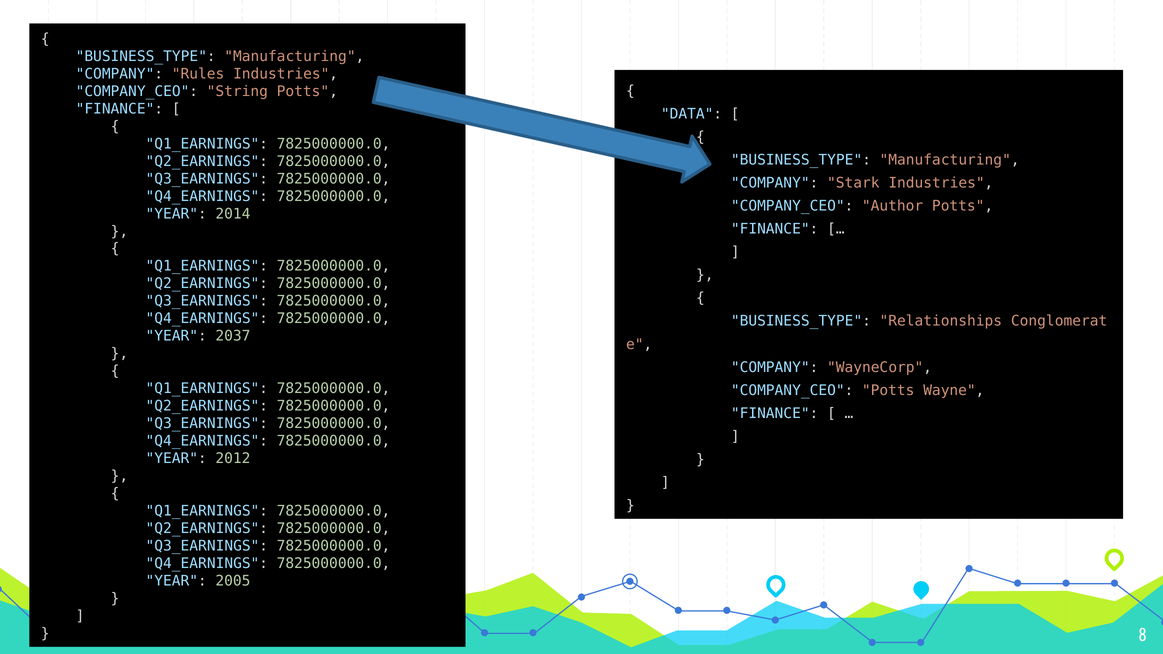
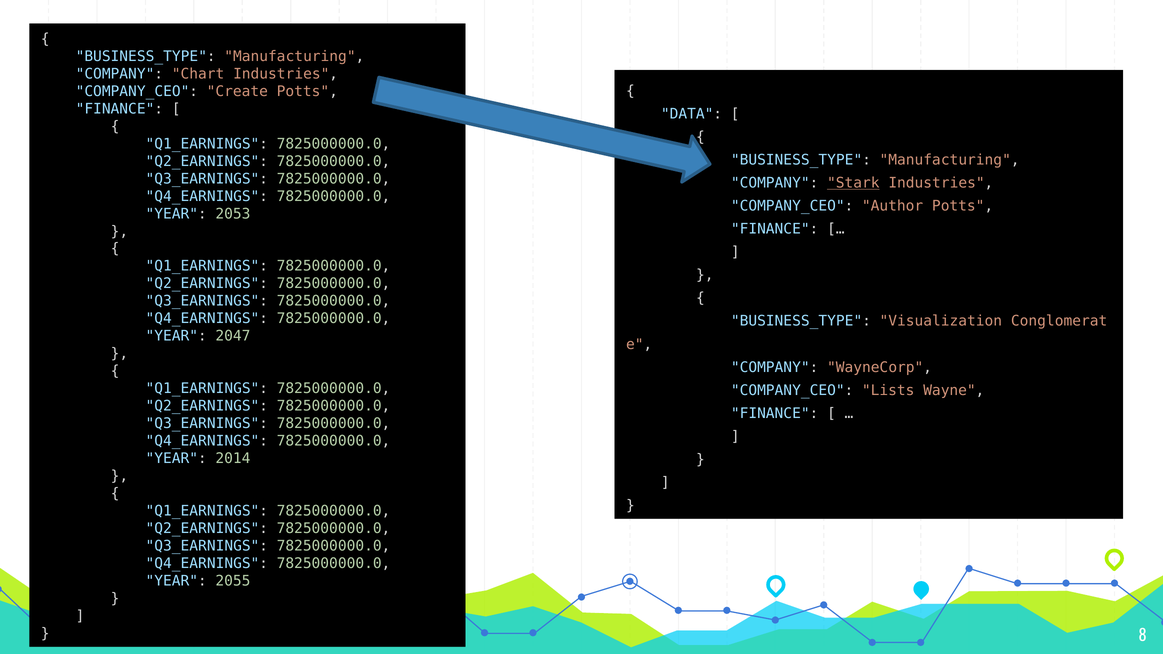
Rules: Rules -> Chart
String: String -> Create
Stark underline: none -> present
2014: 2014 -> 2053
Relationships: Relationships -> Visualization
2037: 2037 -> 2047
COMPANY_CEO Potts: Potts -> Lists
2012: 2012 -> 2014
2005: 2005 -> 2055
